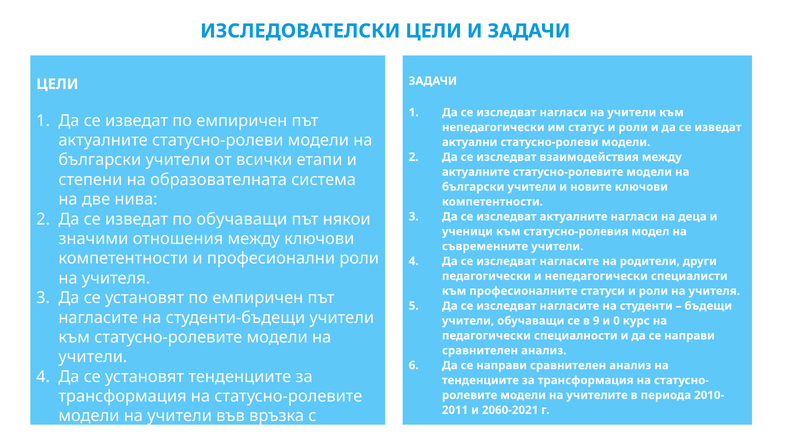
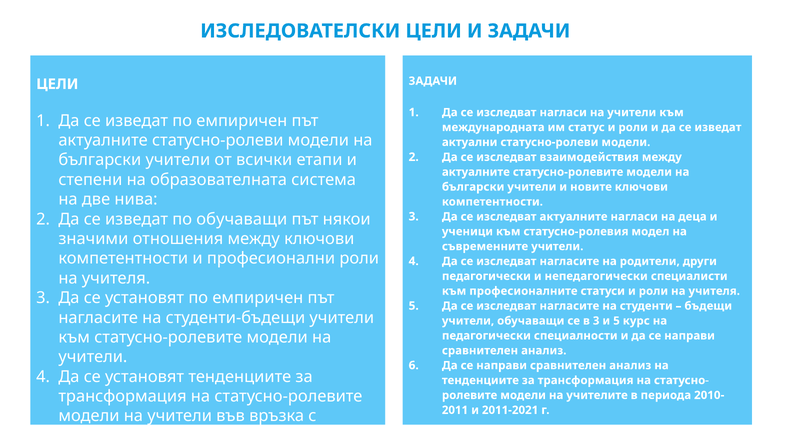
непедагогически at (493, 127): непедагогически -> международната
в 9: 9 -> 3
и 0: 0 -> 5
2060-2021: 2060-2021 -> 2011-2021
